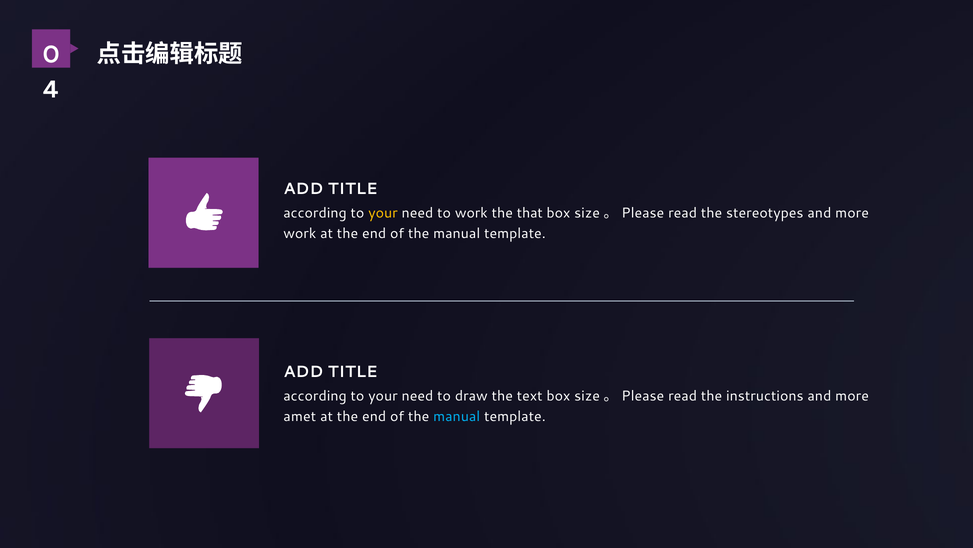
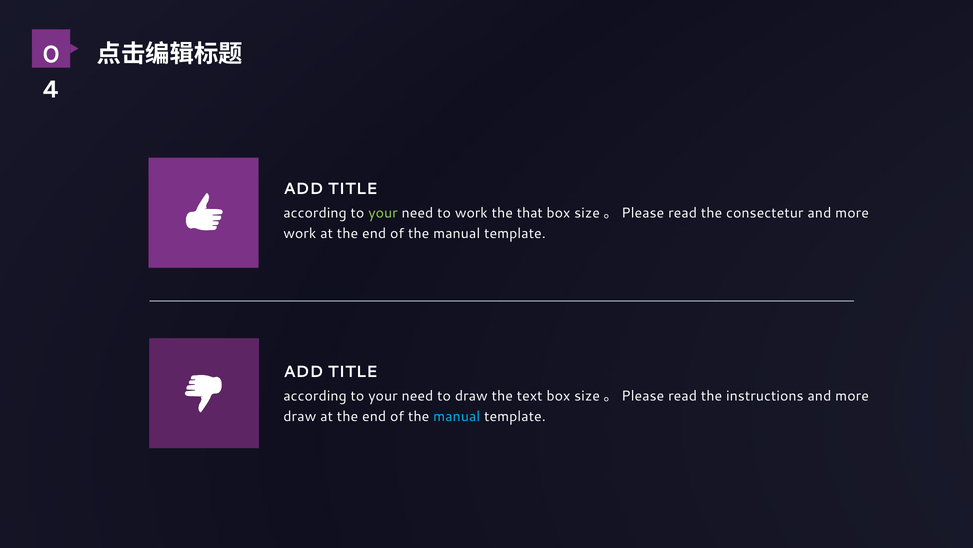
your at (383, 213) colour: yellow -> light green
stereotypes: stereotypes -> consectetur
amet at (300, 416): amet -> draw
